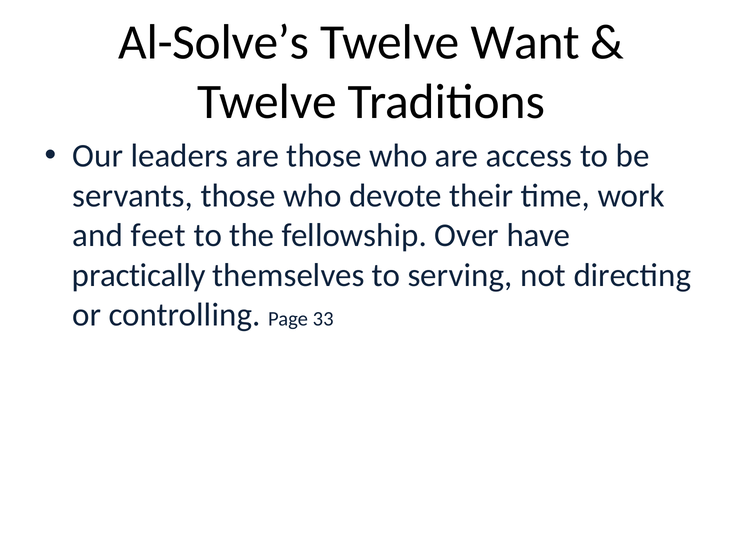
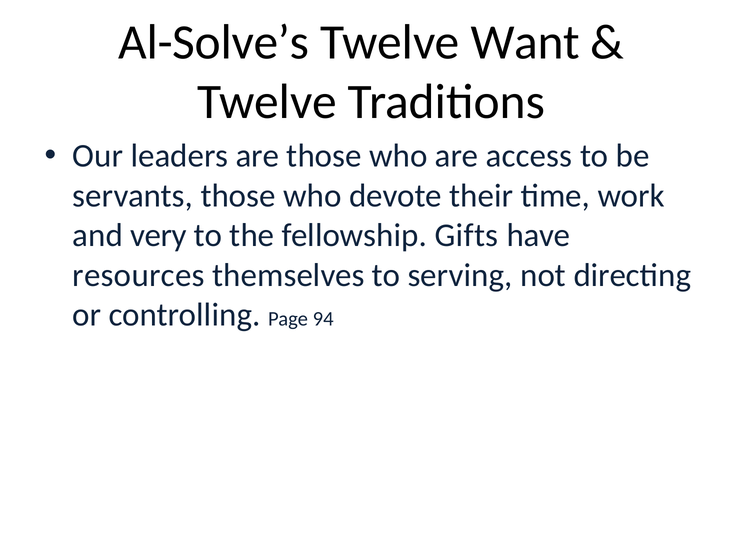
feet: feet -> very
Over: Over -> Gifts
practically: practically -> resources
33: 33 -> 94
